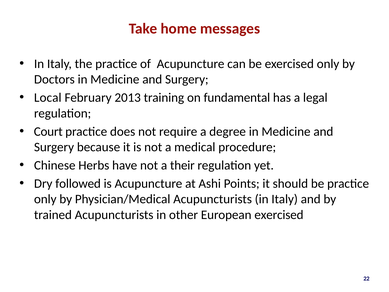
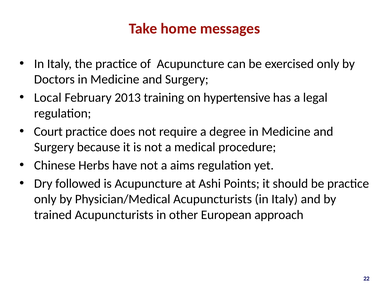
fundamental: fundamental -> hypertensive
their: their -> aims
European exercised: exercised -> approach
